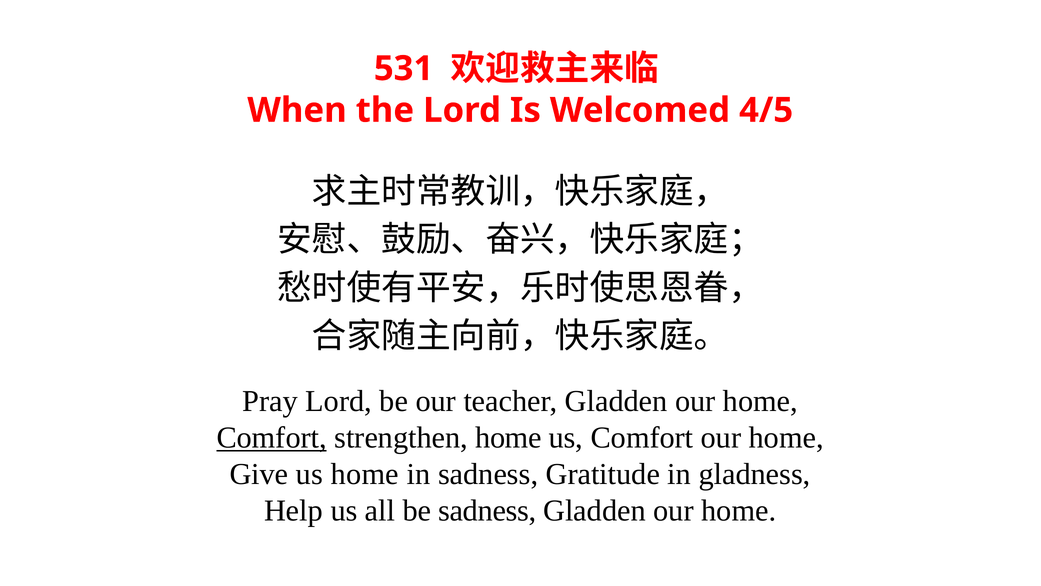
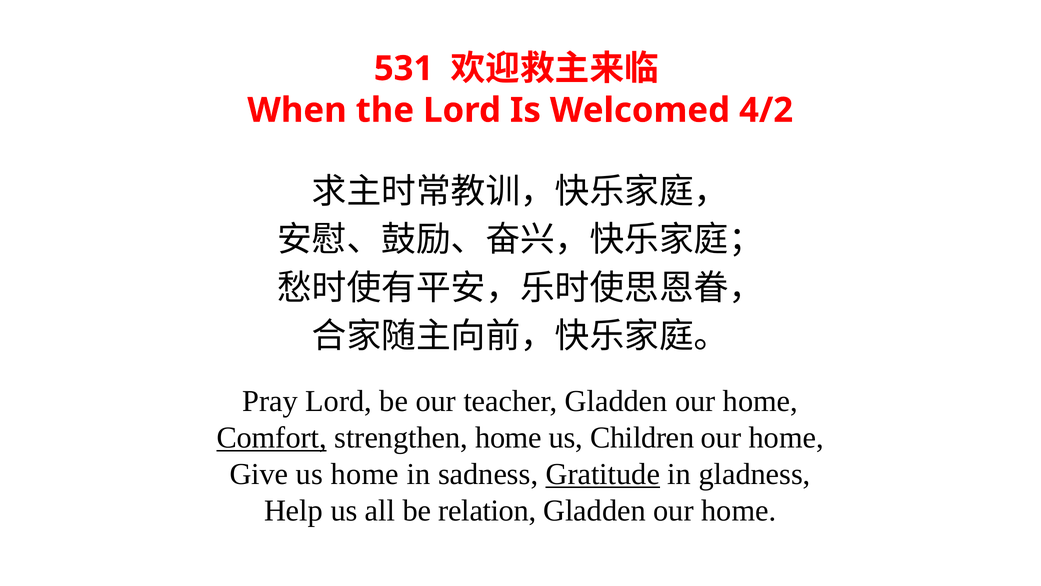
4/5: 4/5 -> 4/2
us Comfort: Comfort -> Children
Gratitude underline: none -> present
be sadness: sadness -> relation
